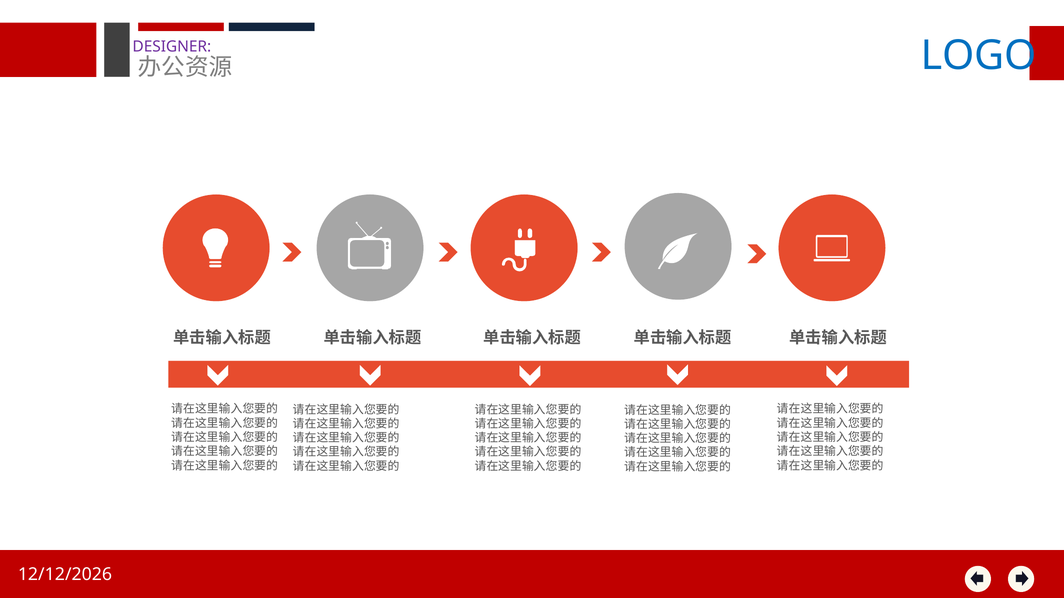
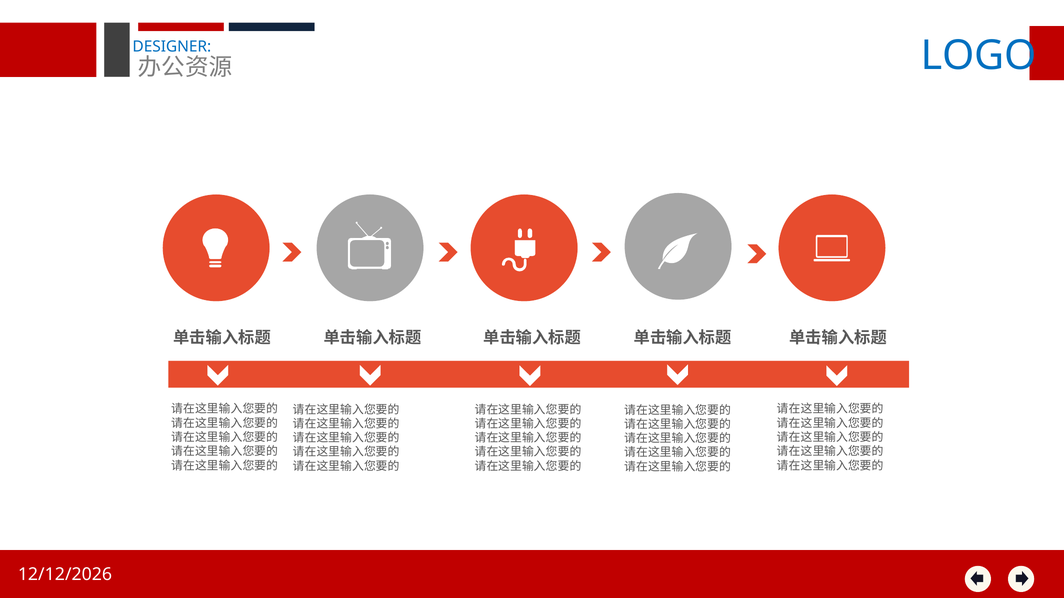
DESIGNER colour: purple -> blue
